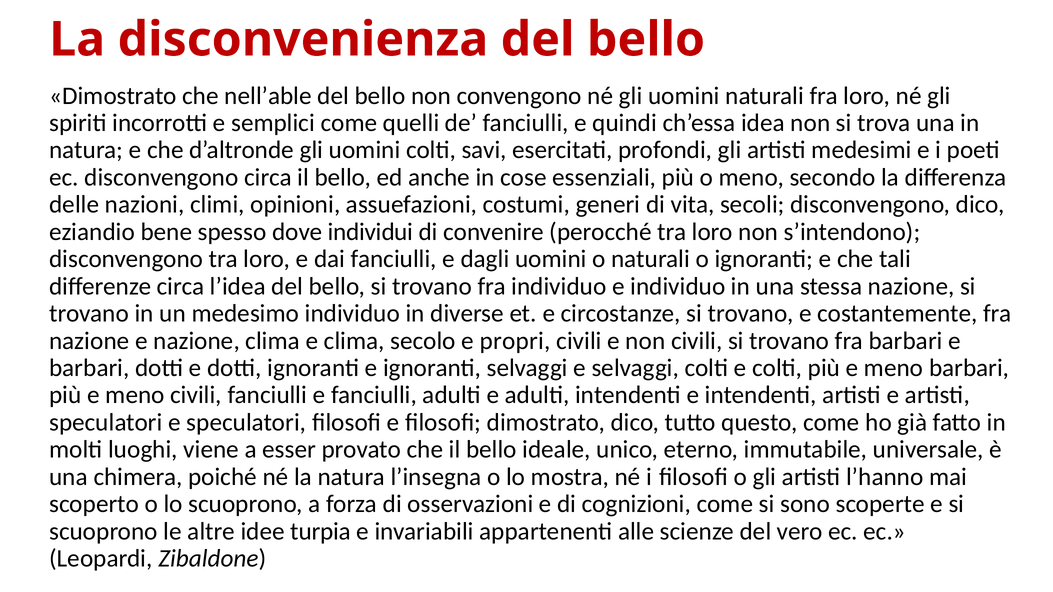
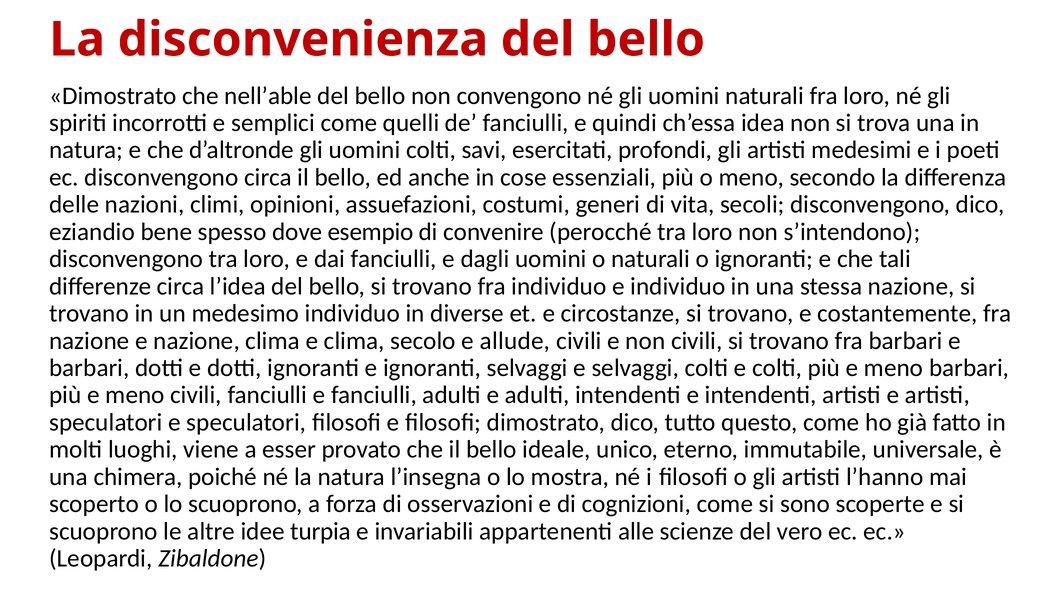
individui: individui -> esempio
propri: propri -> allude
